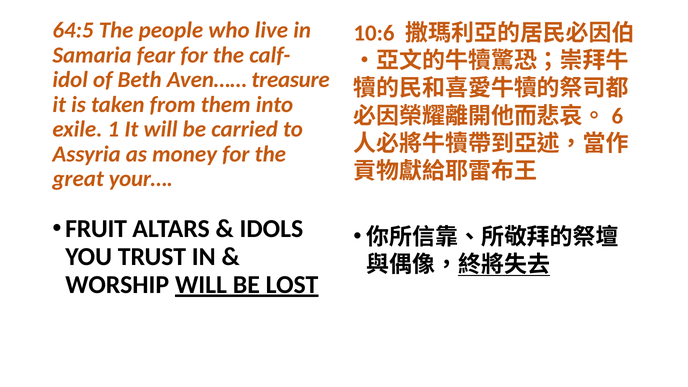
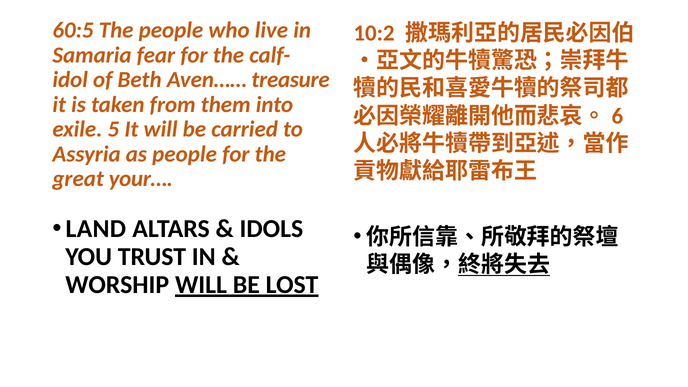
64:5: 64:5 -> 60:5
10:6: 10:6 -> 10:2
1: 1 -> 5
as money: money -> people
FRUIT: FRUIT -> LAND
